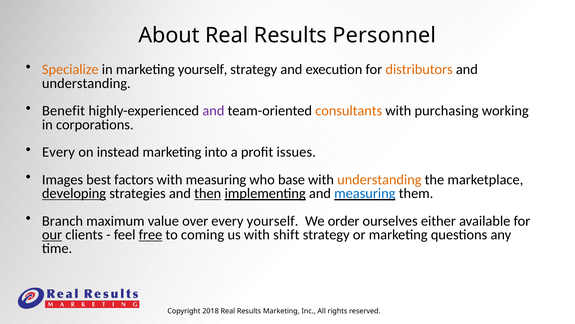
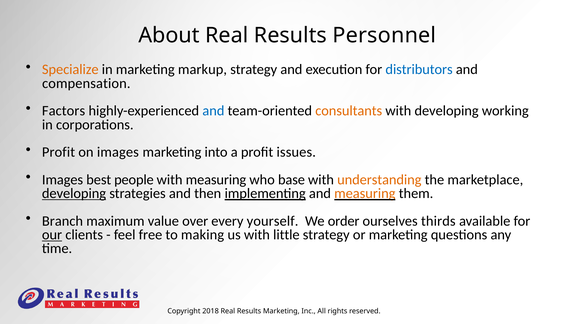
marketing yourself: yourself -> markup
distributors colour: orange -> blue
understanding at (86, 83): understanding -> compensation
Benefit: Benefit -> Factors
and at (213, 111) colour: purple -> blue
with purchasing: purchasing -> developing
Every at (58, 152): Every -> Profit
on instead: instead -> images
factors: factors -> people
then underline: present -> none
measuring at (365, 193) colour: blue -> orange
either: either -> thirds
free underline: present -> none
coming: coming -> making
shift: shift -> little
